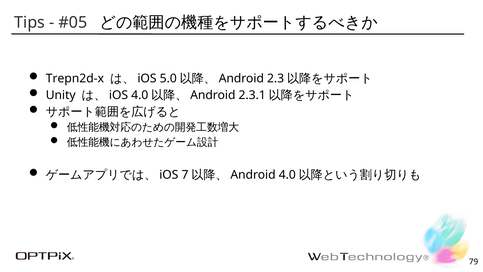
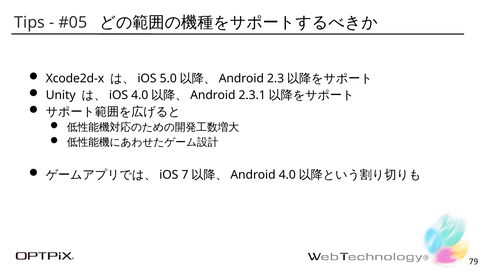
Trepn2d-x: Trepn2d-x -> Xcode2d-x
